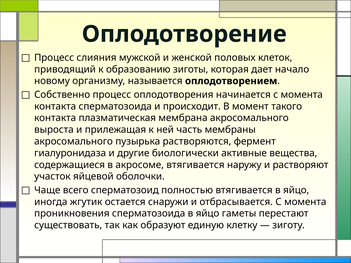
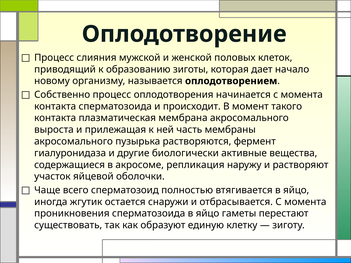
акросоме втягивается: втягивается -> репликация
